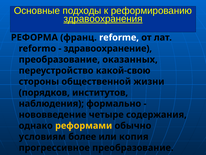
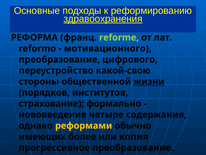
reforme colour: white -> light green
здравоохранение: здравоохранение -> мотивационного
оказанных: оказанных -> цифрового
жизни underline: none -> present
наблюдения: наблюдения -> страхование
условиям: условиям -> имеющих
